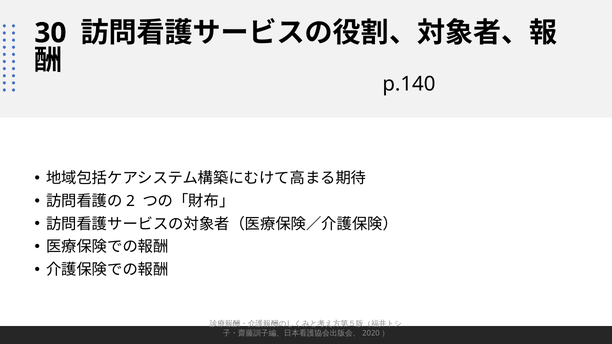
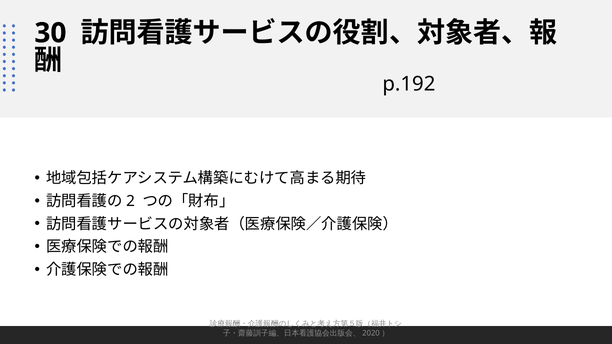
p.140: p.140 -> p.192
